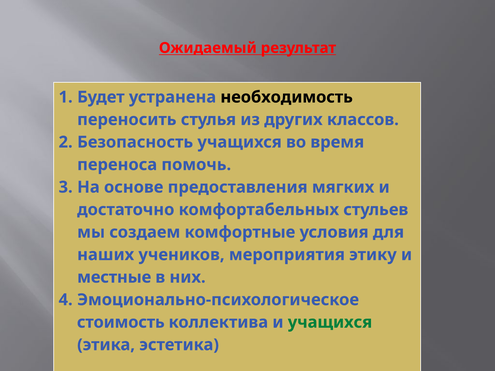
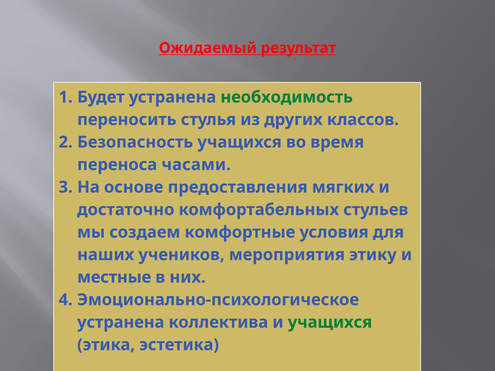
необходимость colour: black -> green
помочь: помочь -> часами
стоимость at (121, 322): стоимость -> устранена
